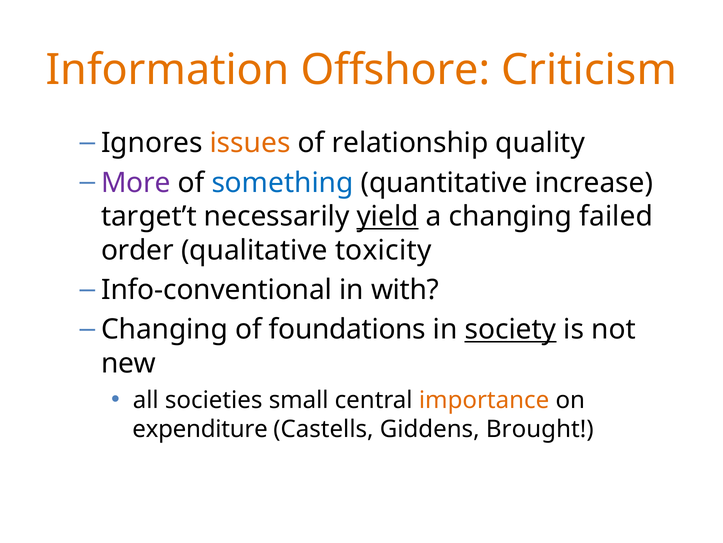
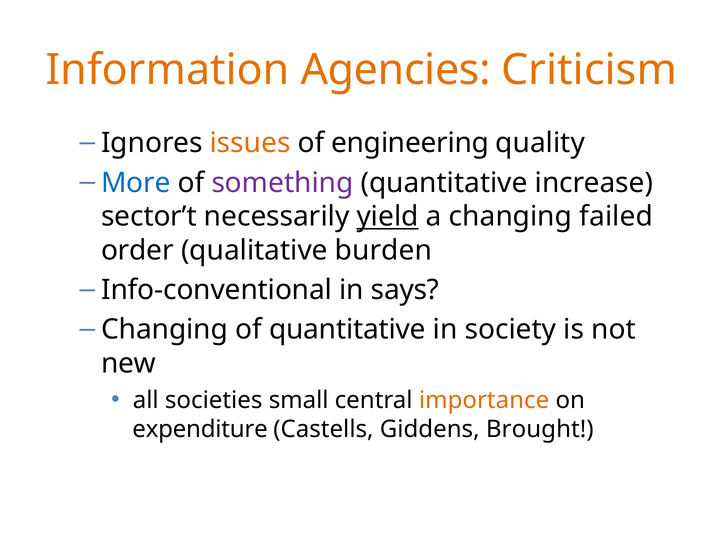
Offshore: Offshore -> Agencies
relationship: relationship -> engineering
More colour: purple -> blue
something colour: blue -> purple
target’t: target’t -> sector’t
toxicity: toxicity -> burden
with: with -> says
of foundations: foundations -> quantitative
society underline: present -> none
